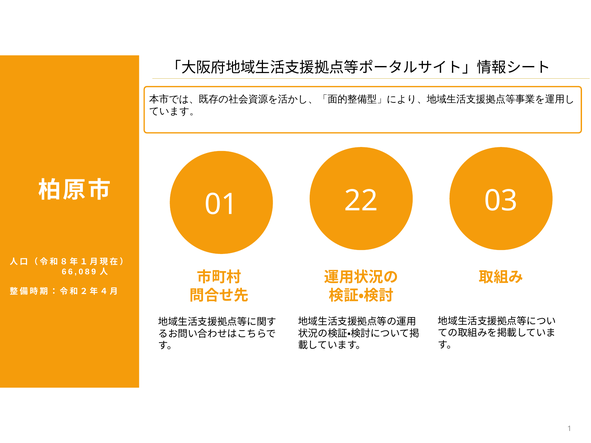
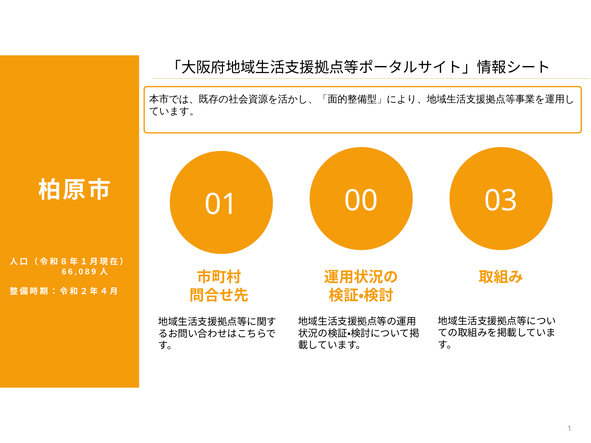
22: 22 -> 00
